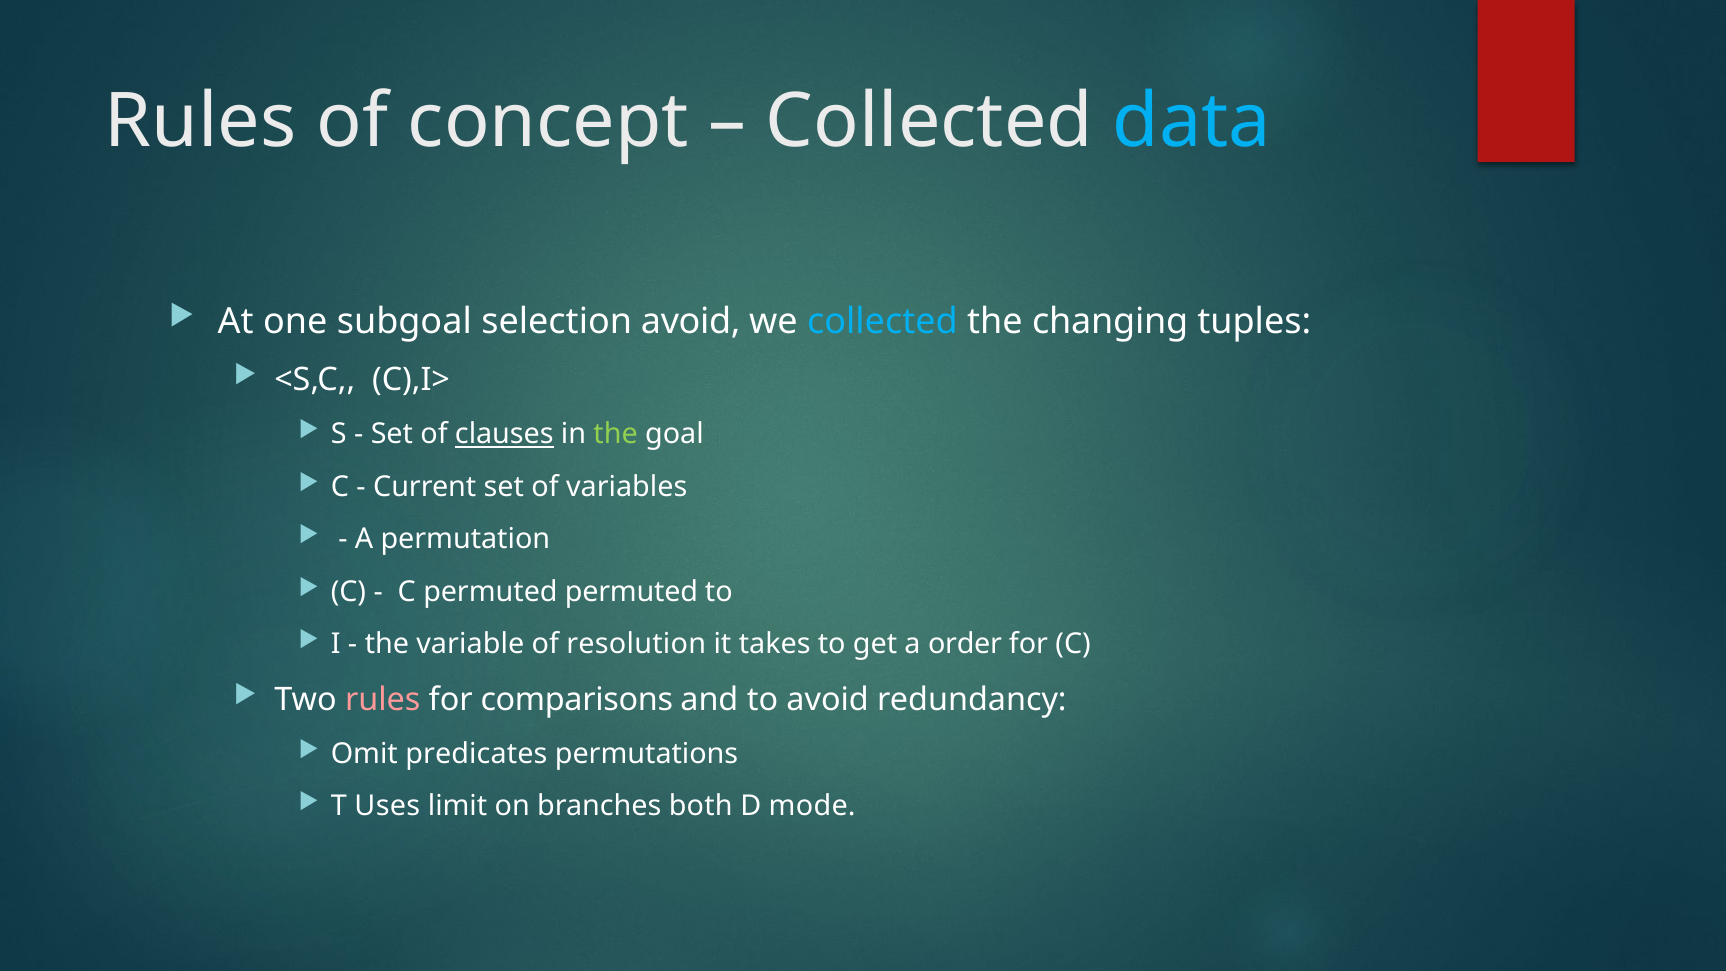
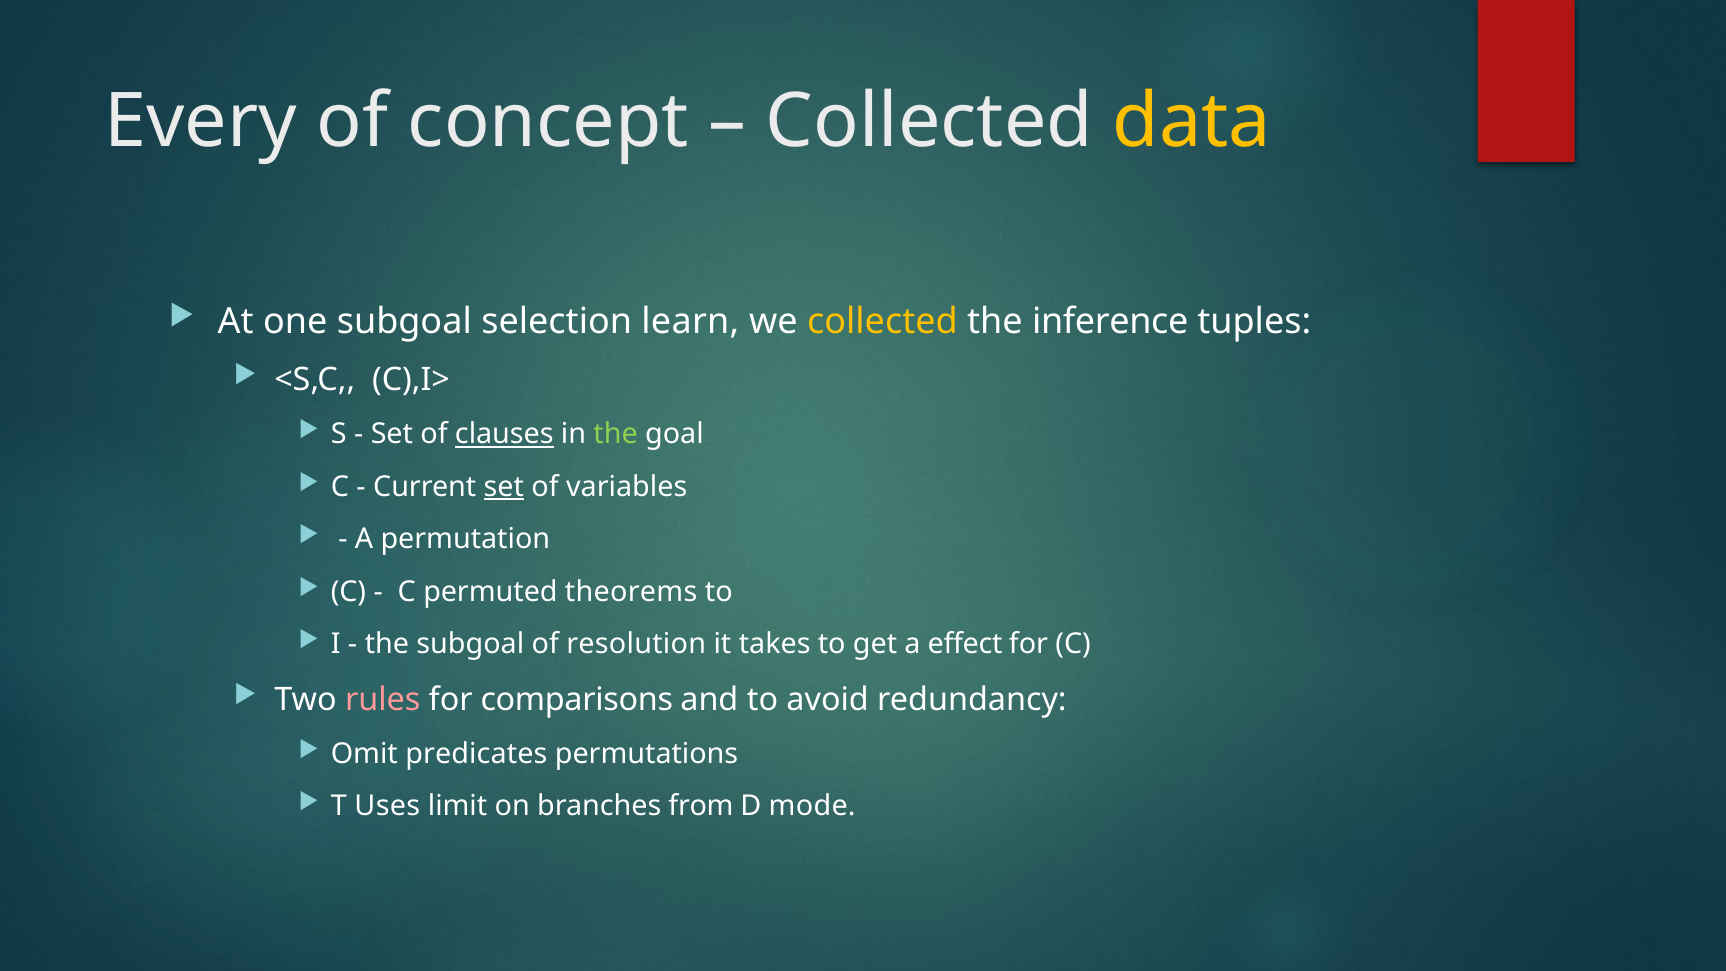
Rules at (201, 121): Rules -> Every
data colour: light blue -> yellow
selection avoid: avoid -> learn
collected at (882, 321) colour: light blue -> yellow
changing: changing -> inference
set at (504, 487) underline: none -> present
permuted permuted: permuted -> theorems
the variable: variable -> subgoal
order: order -> effect
both: both -> from
